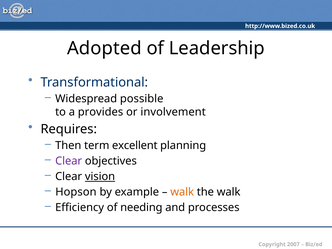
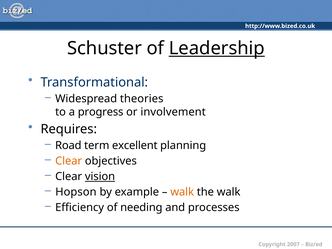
Adopted: Adopted -> Schuster
Leadership underline: none -> present
possible: possible -> theories
provides: provides -> progress
Then: Then -> Road
Clear at (69, 161) colour: purple -> orange
